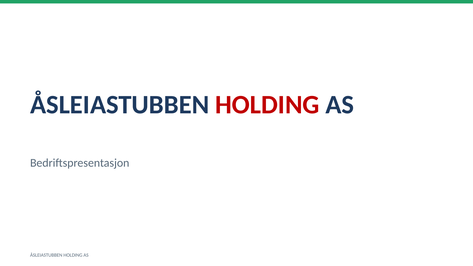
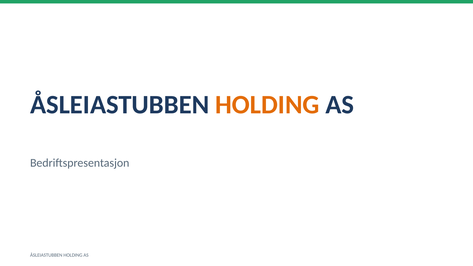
HOLDING at (267, 105) colour: red -> orange
